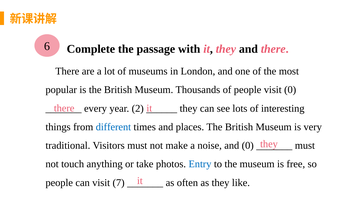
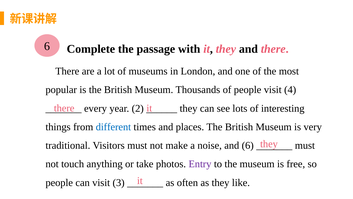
visit 0: 0 -> 4
and 0: 0 -> 6
Entry colour: blue -> purple
7: 7 -> 3
